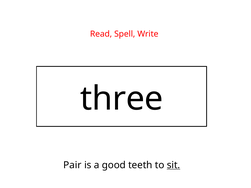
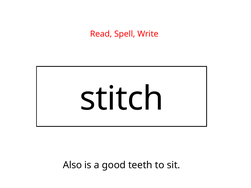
three: three -> stitch
Pair: Pair -> Also
sit underline: present -> none
